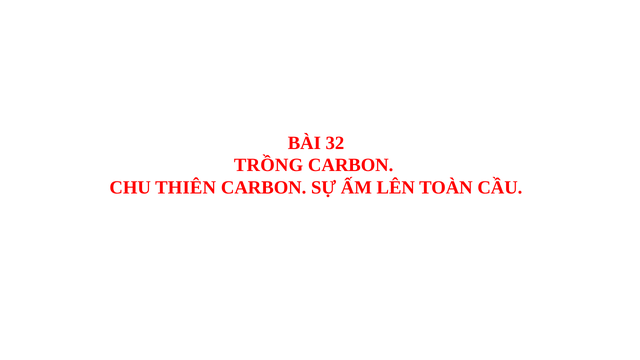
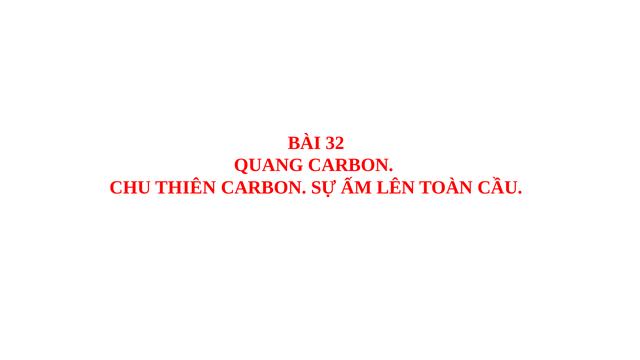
TRỒNG: TRỒNG -> QUANG
